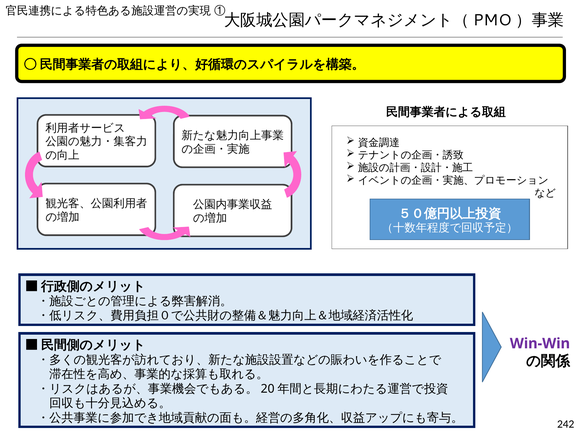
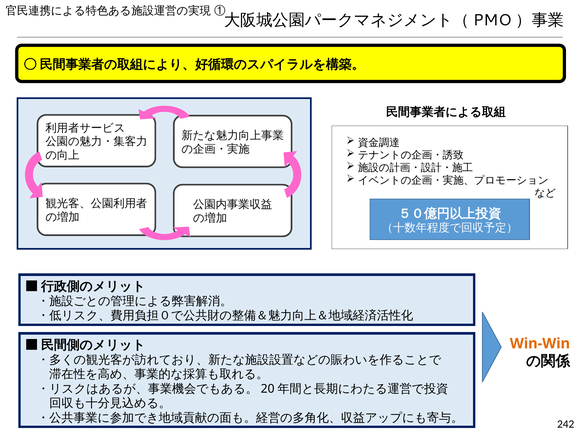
Win-Win colour: purple -> orange
